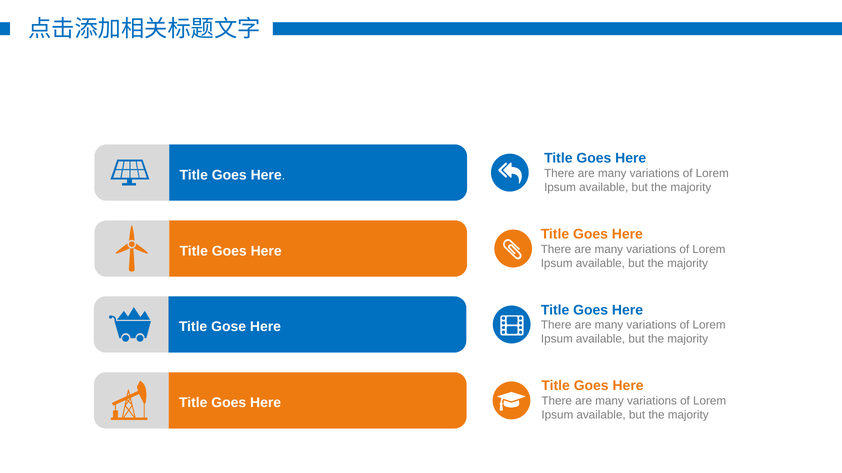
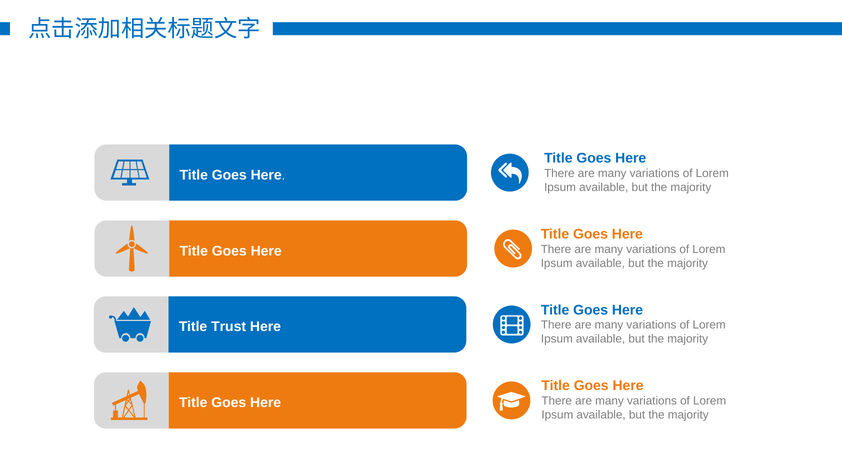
Gose: Gose -> Trust
